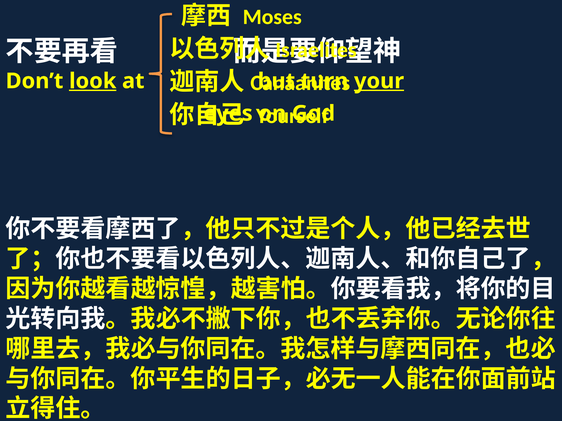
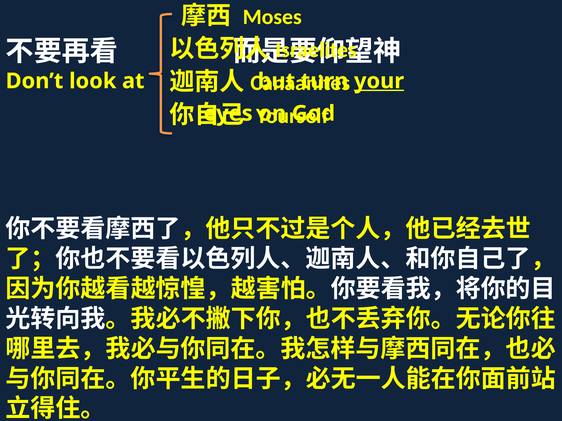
look underline: present -> none
